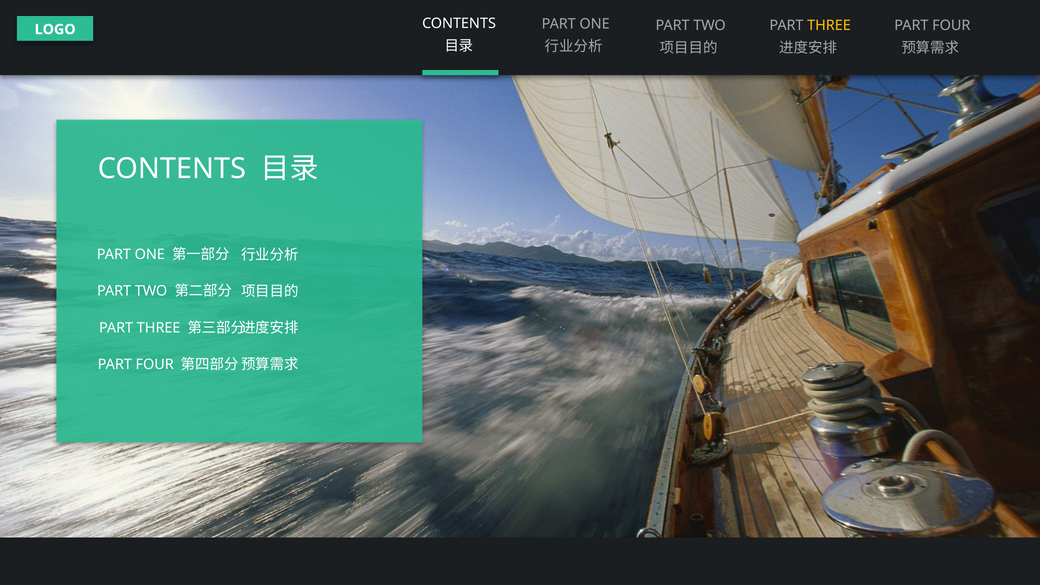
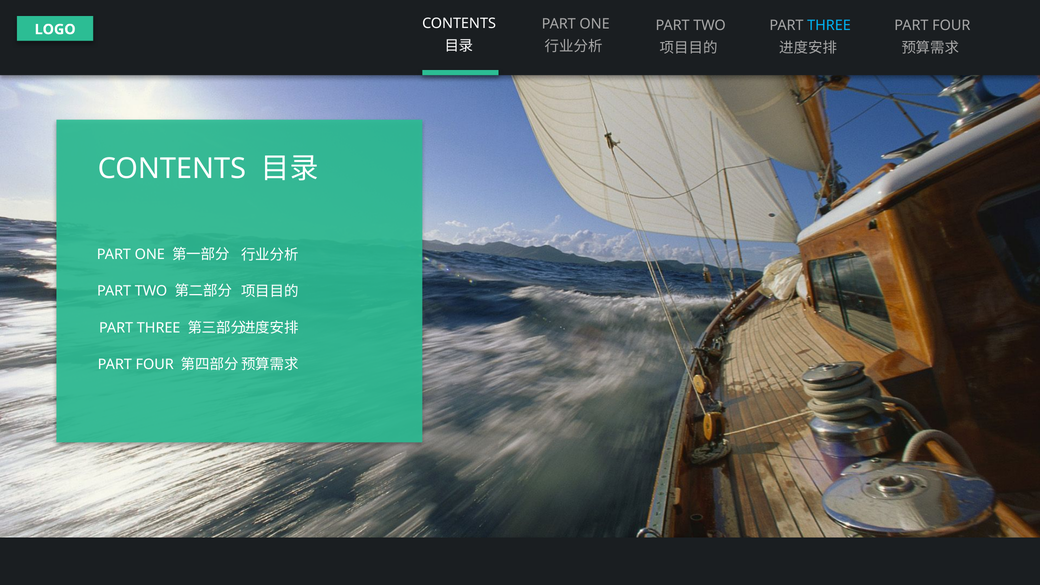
THREE at (829, 25) colour: yellow -> light blue
